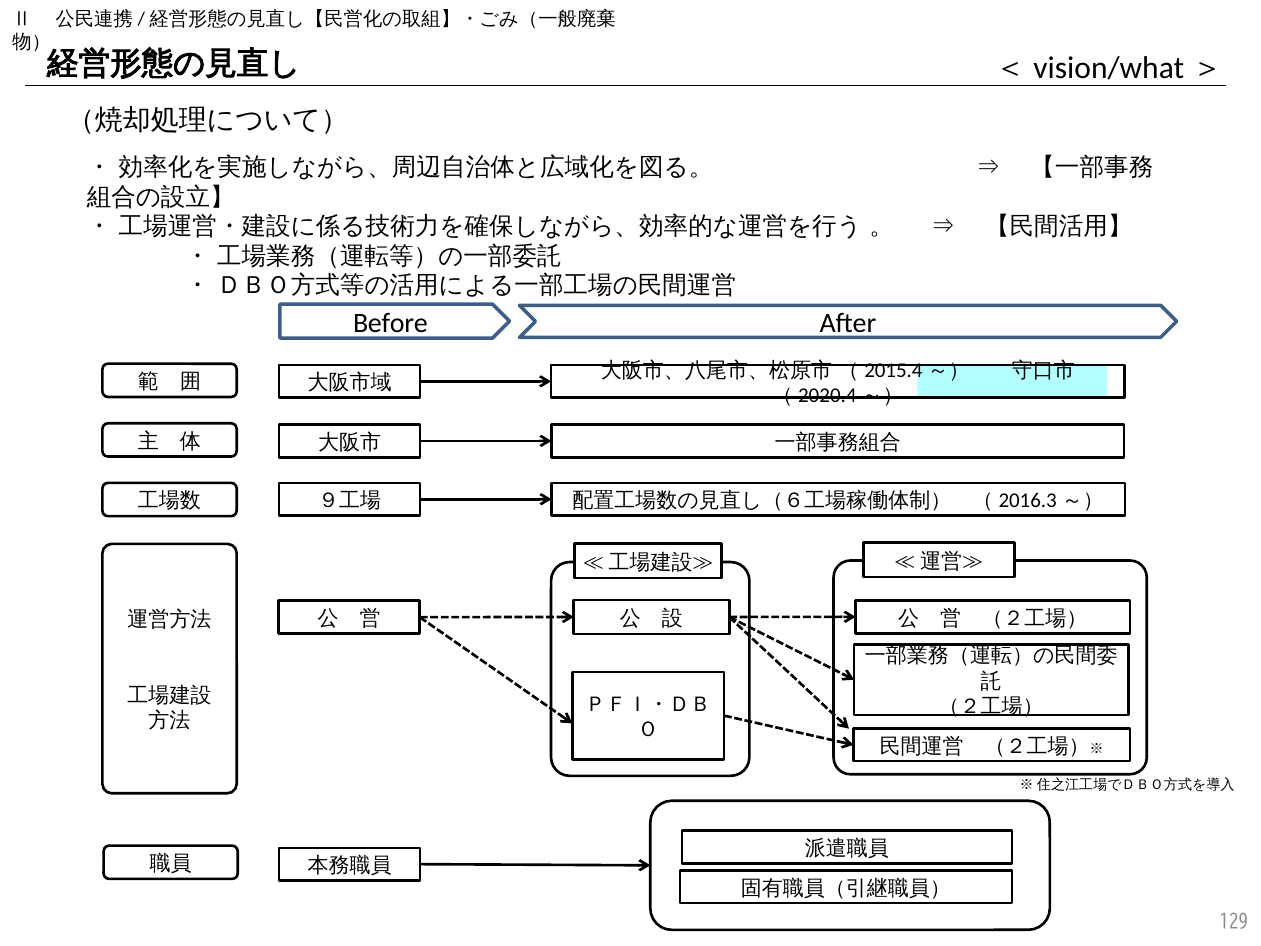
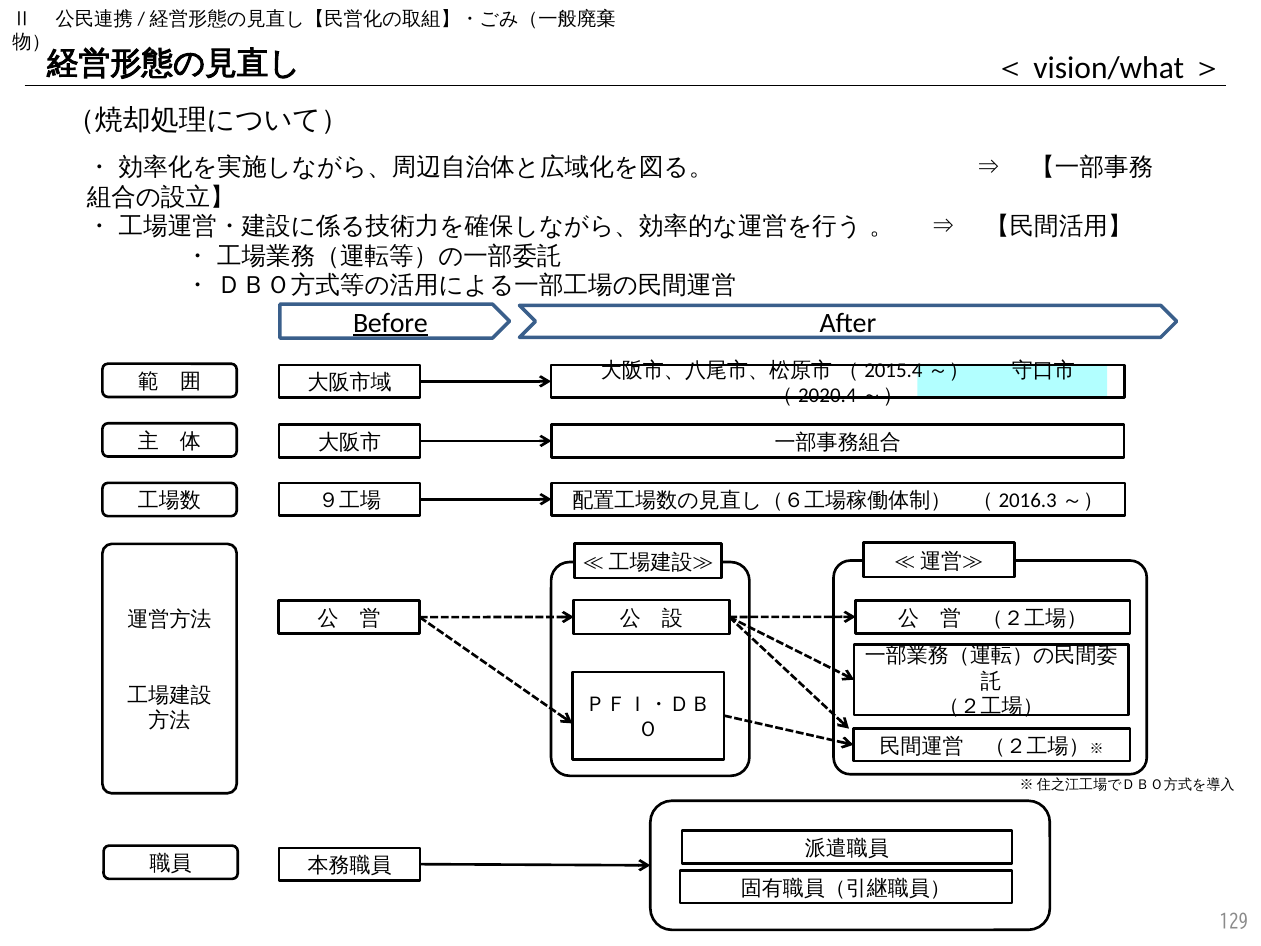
Before underline: none -> present
